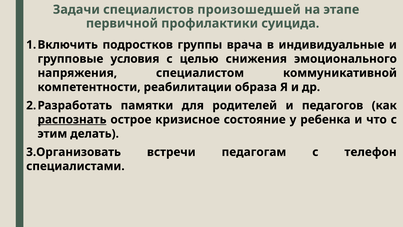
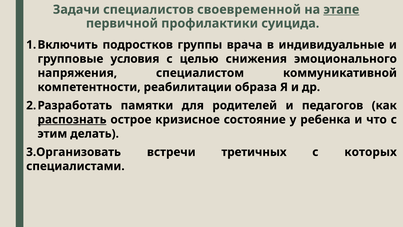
произошедшей: произошедшей -> своевременной
этапе underline: none -> present
педагогам: педагогам -> третичных
телефон: телефон -> которых
